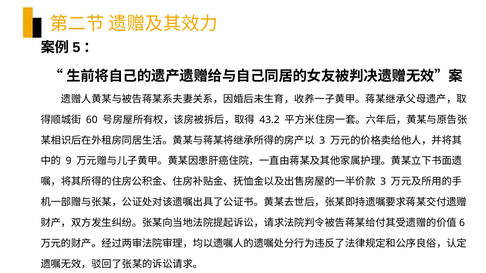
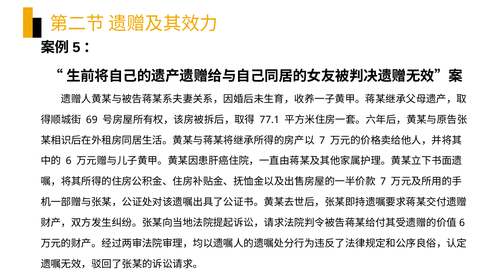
60: 60 -> 69
43.2: 43.2 -> 77.1
3 at (322, 141): 3 -> 7
9 at (69, 161): 9 -> 6
3 at (383, 182): 3 -> 7
